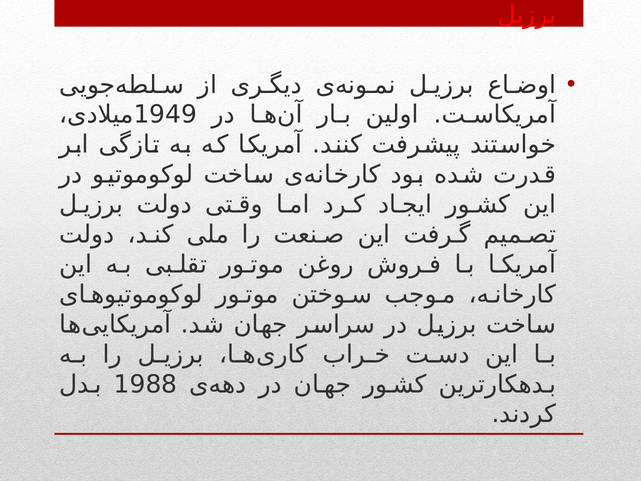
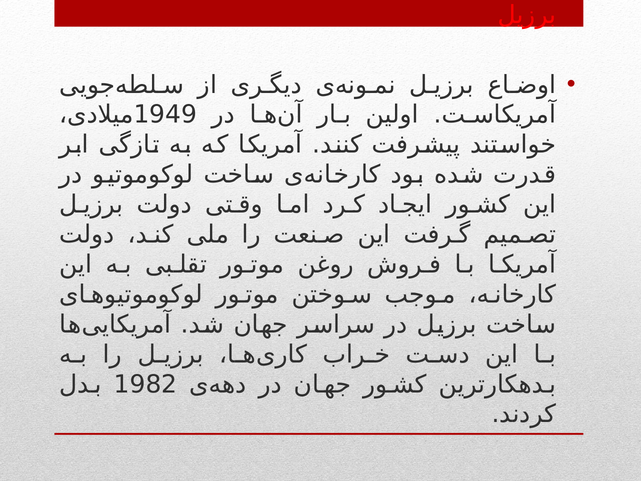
1988: 1988 -> 1982
